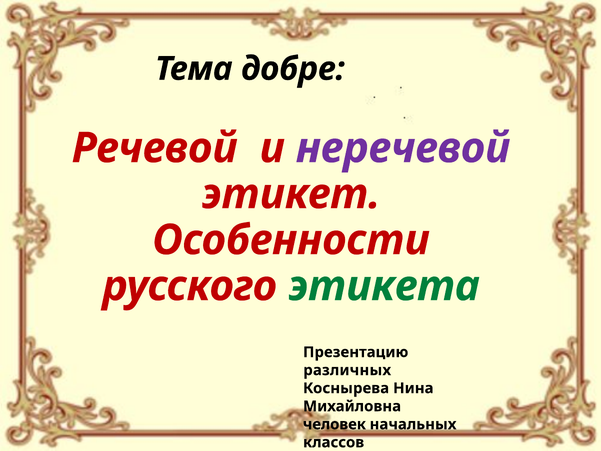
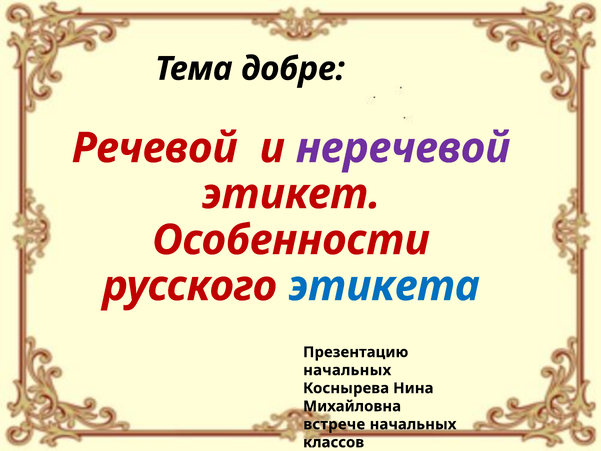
этикета colour: green -> blue
различных at (347, 370): различных -> начальных
человек: человек -> встрече
